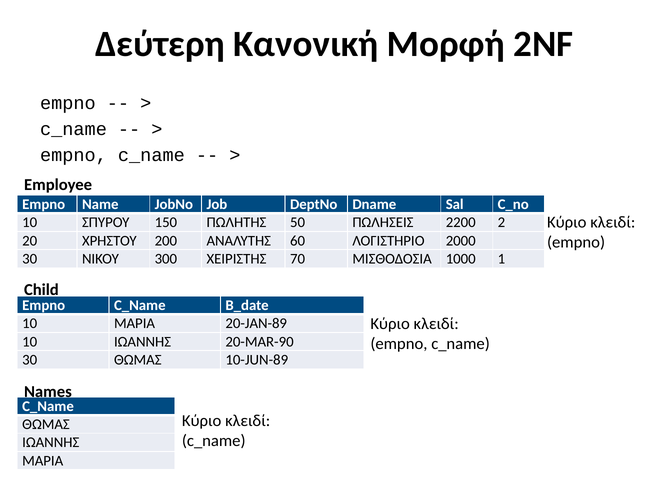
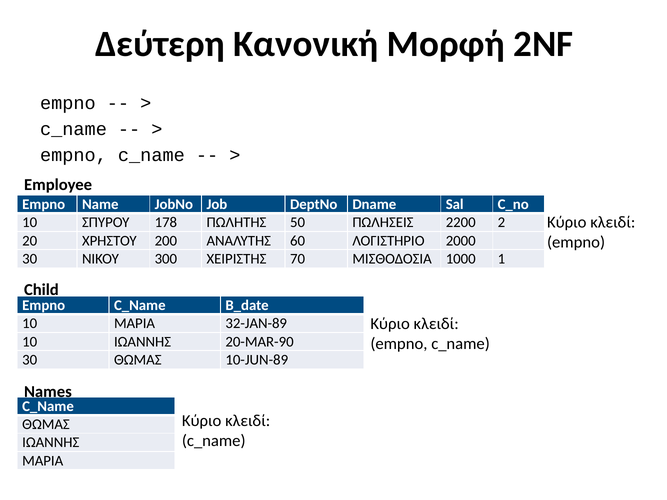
150: 150 -> 178
20-JAN-89: 20-JAN-89 -> 32-JAN-89
